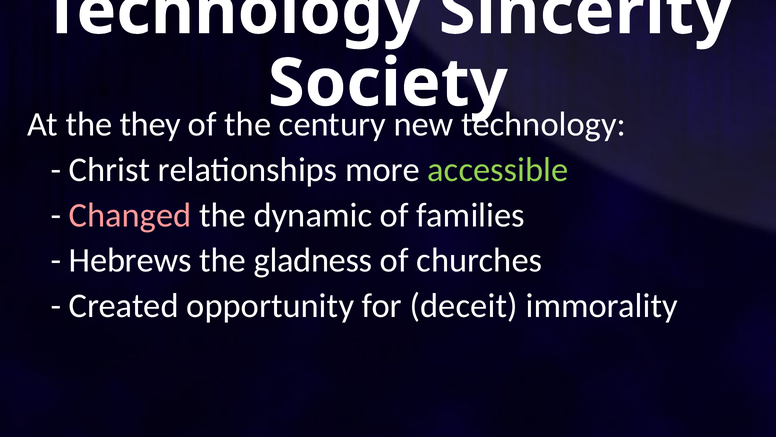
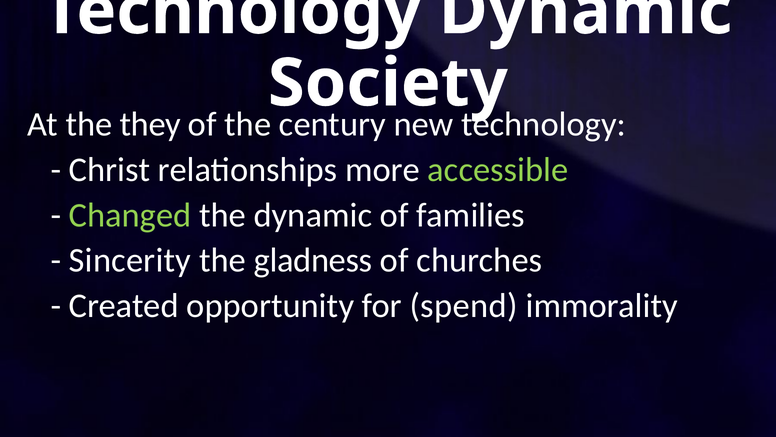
Technology Sincerity: Sincerity -> Dynamic
Changed colour: pink -> light green
Hebrews: Hebrews -> Sincerity
deceit: deceit -> spend
